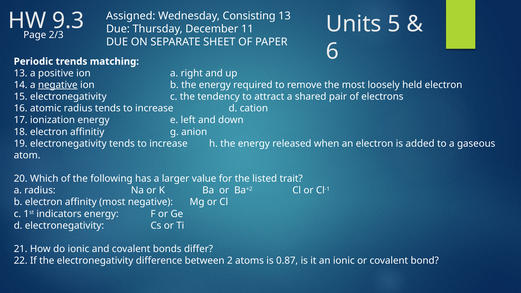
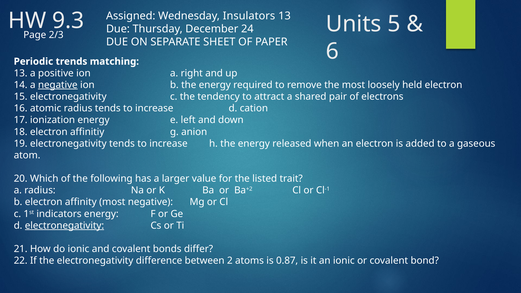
Consisting: Consisting -> Insulators
11: 11 -> 24
electronegativity at (64, 226) underline: none -> present
